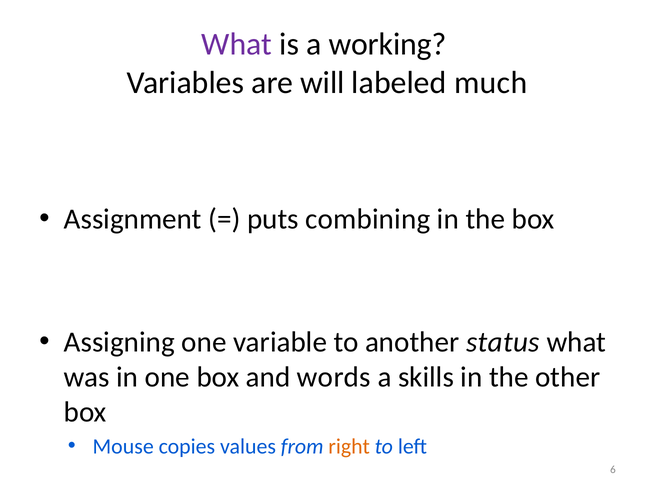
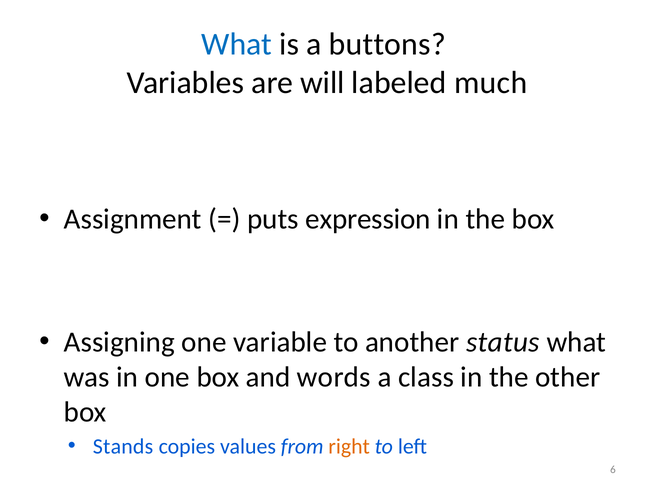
What at (237, 44) colour: purple -> blue
working: working -> buttons
combining: combining -> expression
skills: skills -> class
Mouse: Mouse -> Stands
